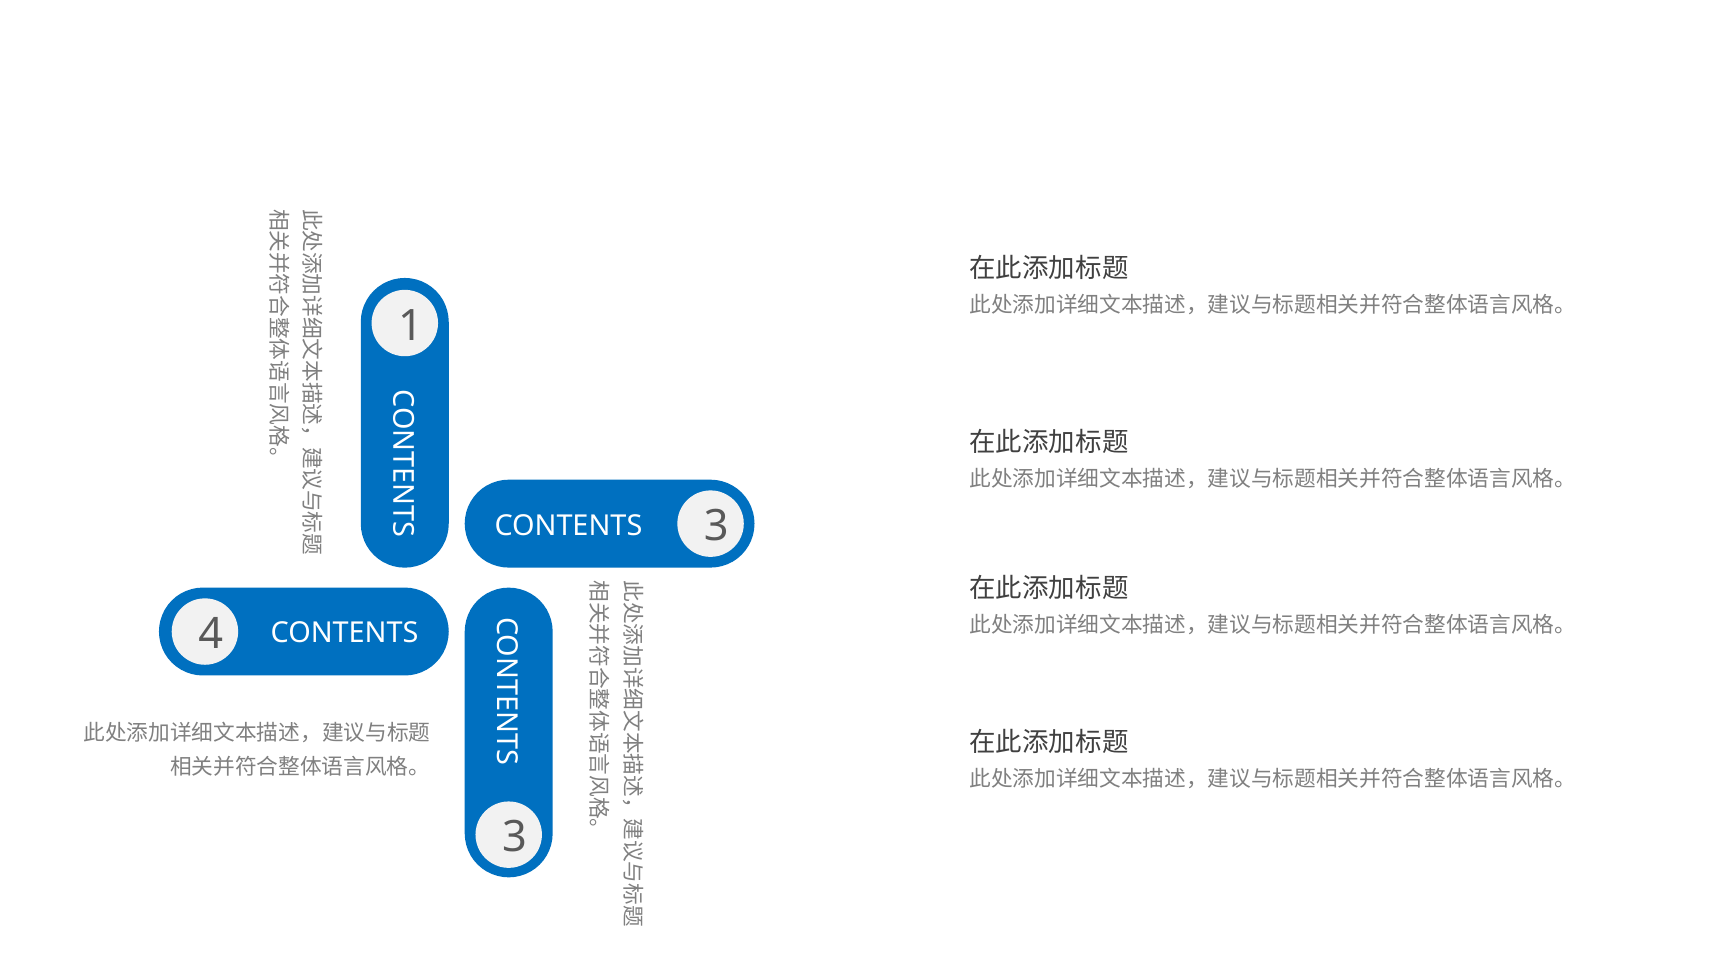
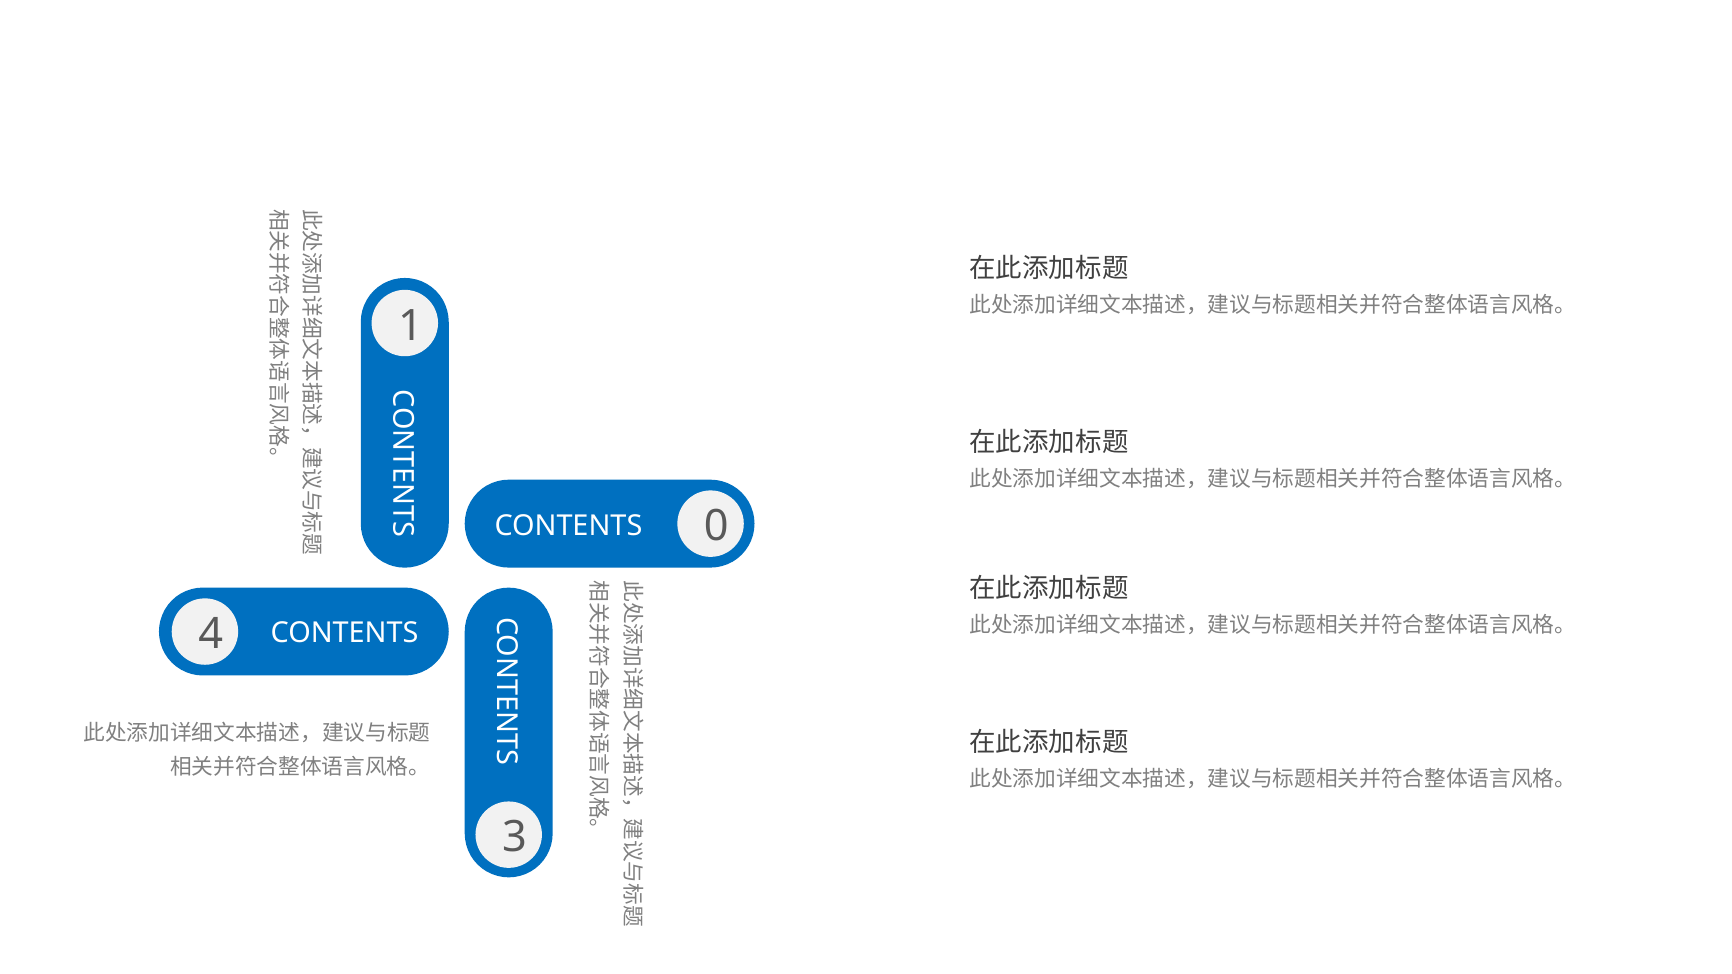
CONTENTS 3: 3 -> 0
